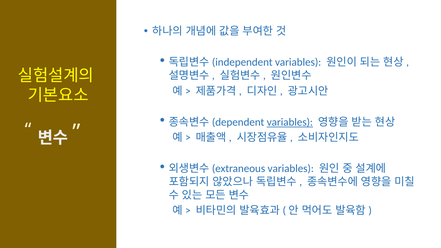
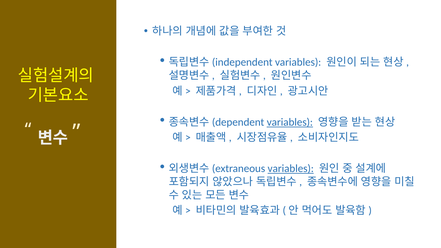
variables at (291, 169) underline: none -> present
